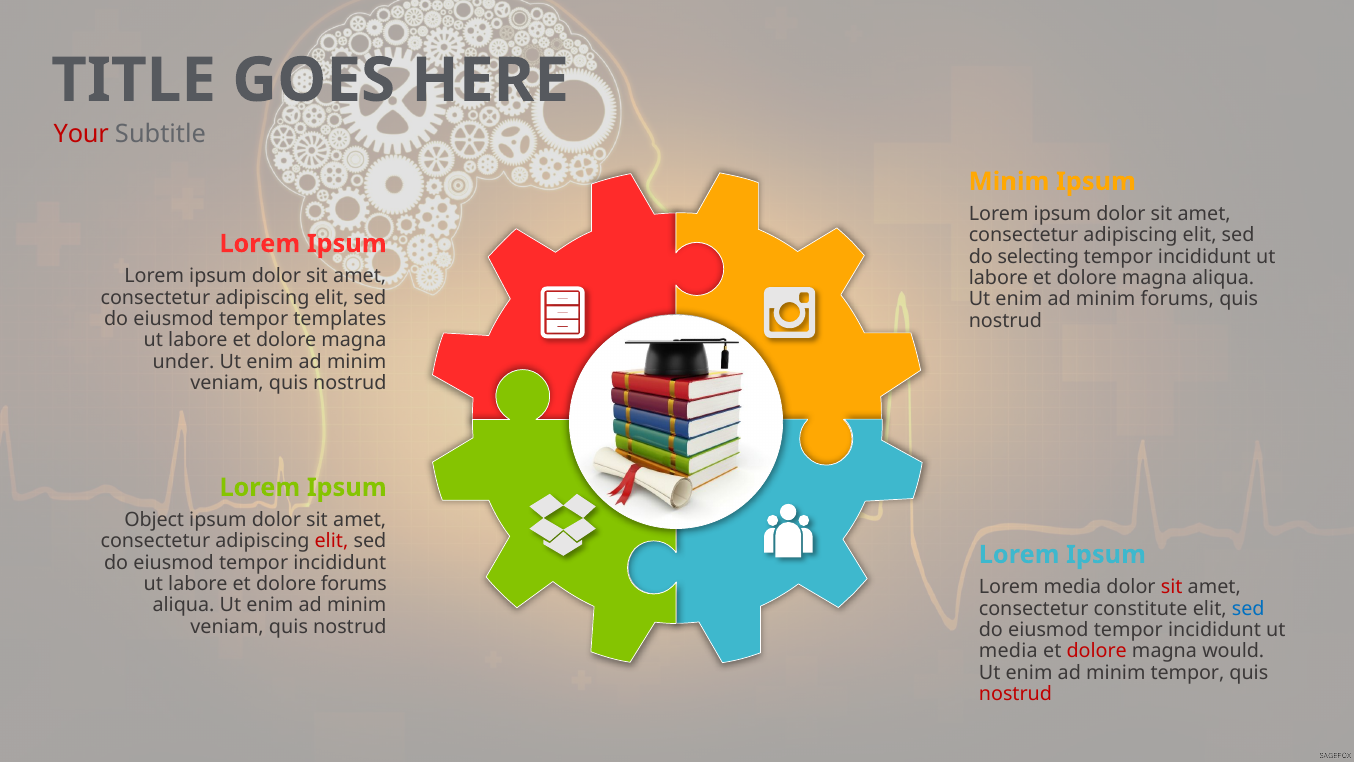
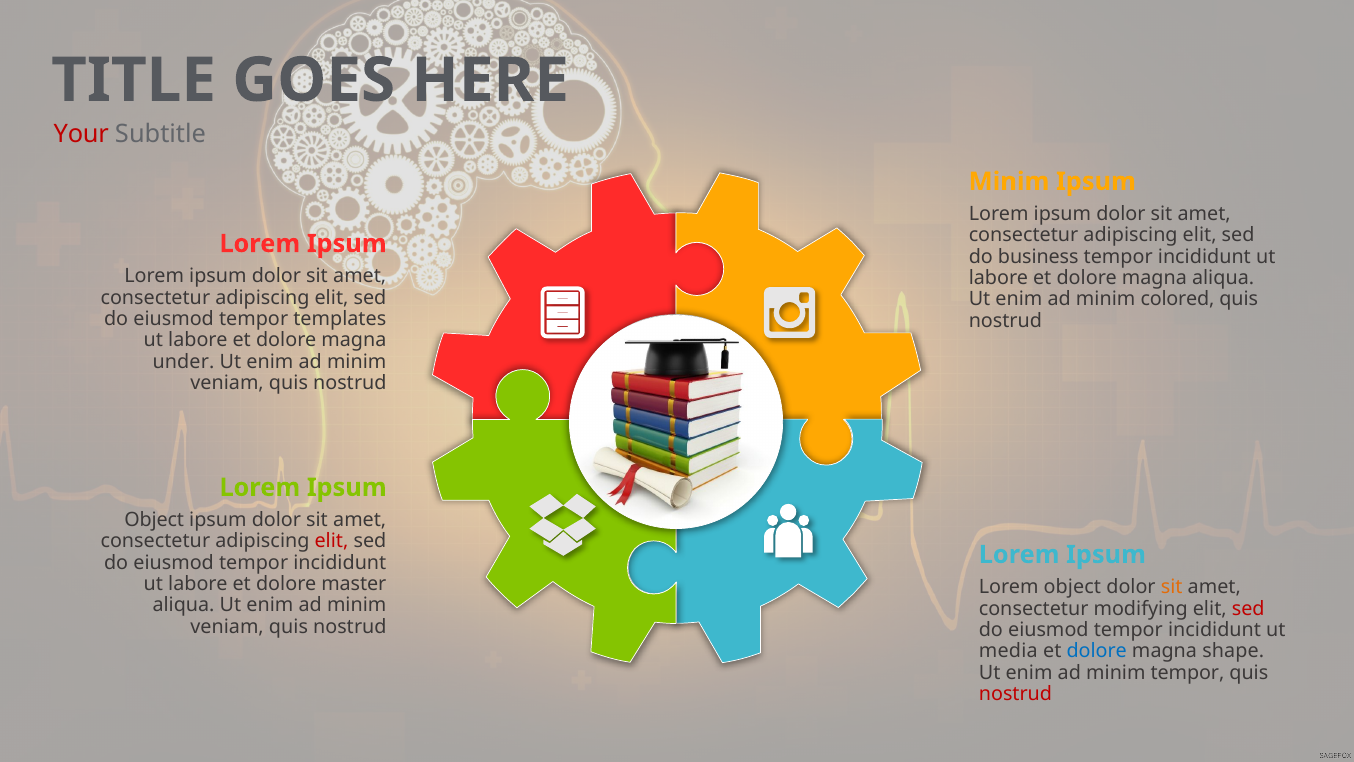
selecting: selecting -> business
minim forums: forums -> colored
dolore forums: forums -> master
Lorem media: media -> object
sit at (1172, 587) colour: red -> orange
constitute: constitute -> modifying
sed at (1248, 608) colour: blue -> red
dolore at (1097, 651) colour: red -> blue
would: would -> shape
